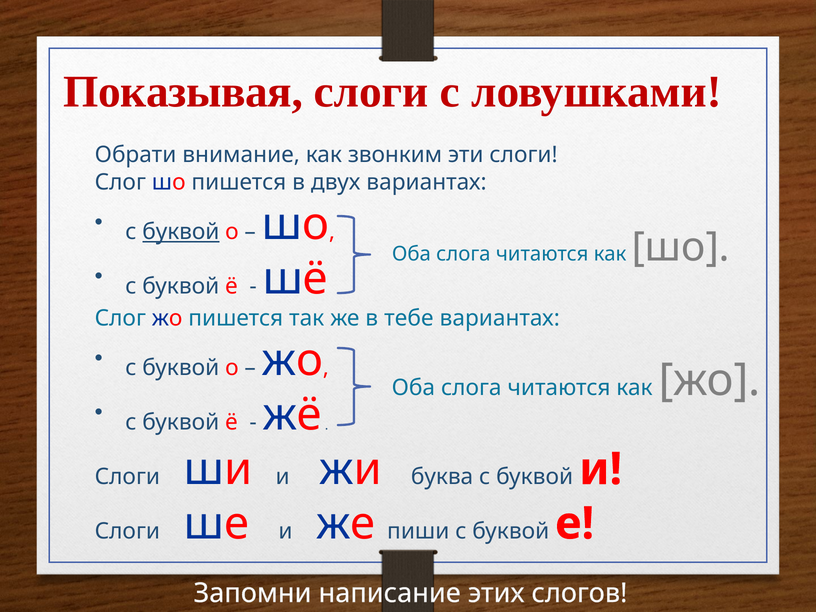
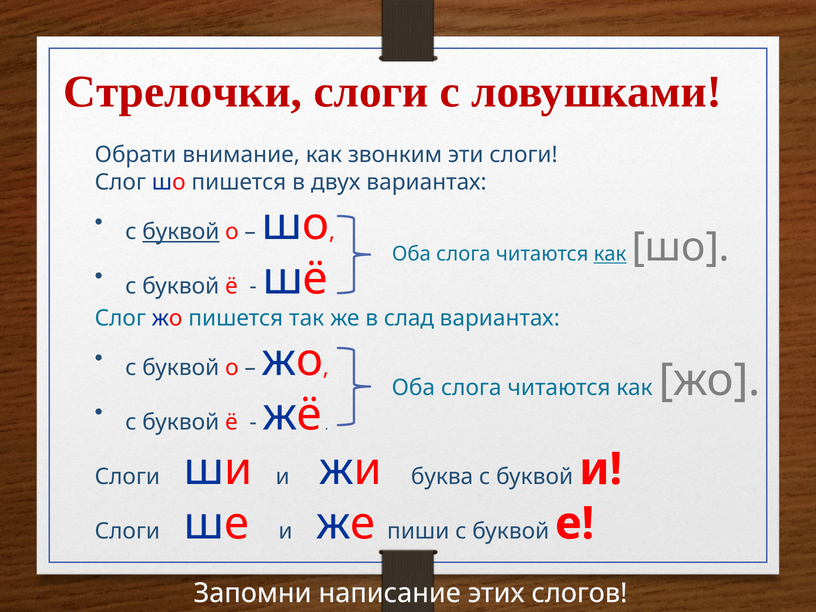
Показывая: Показывая -> Стрелочки
как at (610, 254) underline: none -> present
тебе: тебе -> слад
